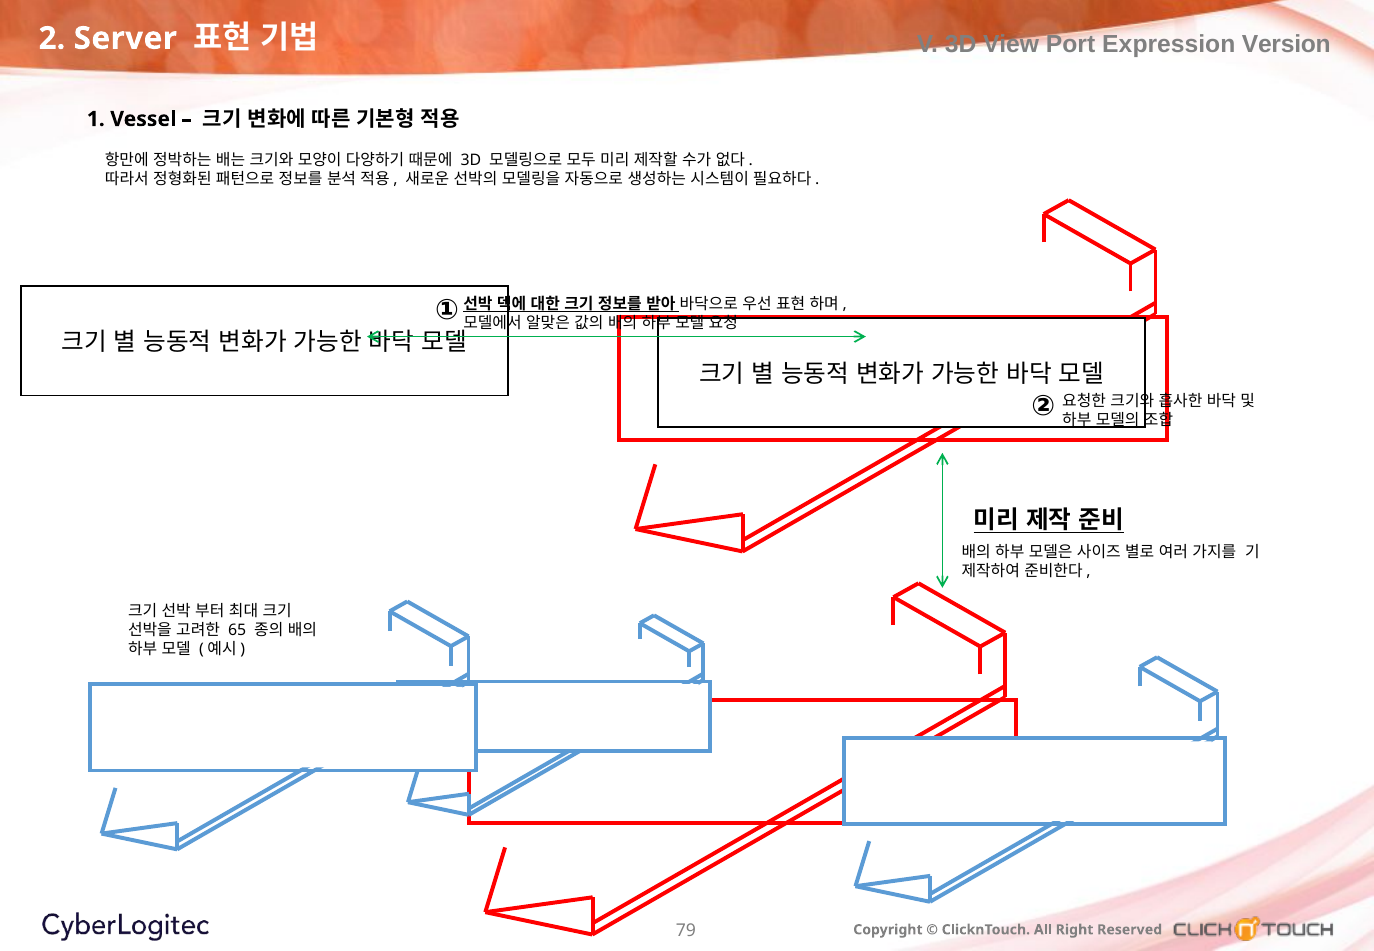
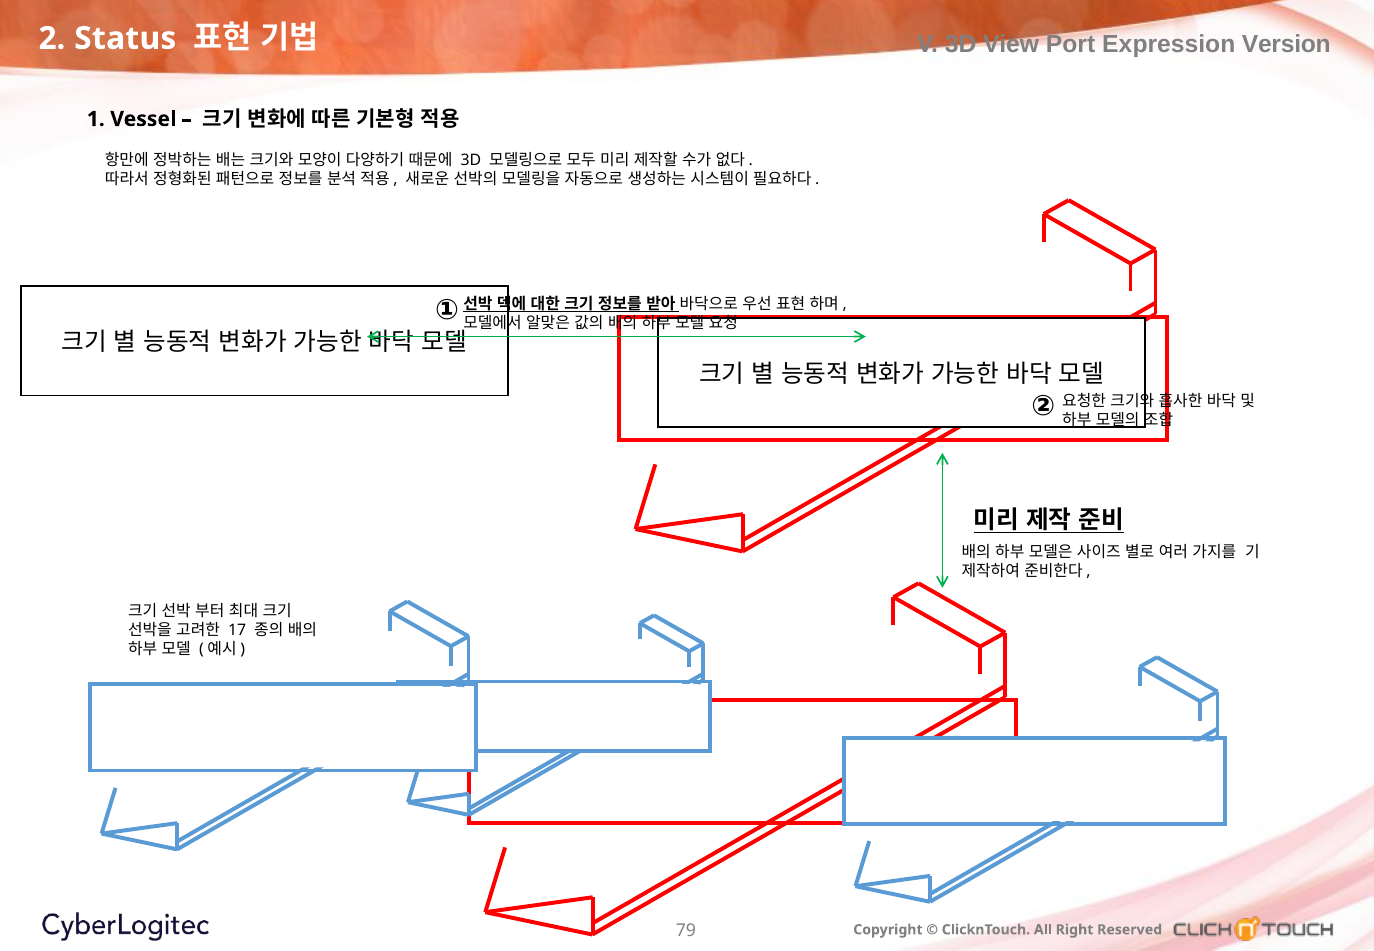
Server: Server -> Status
65: 65 -> 17
